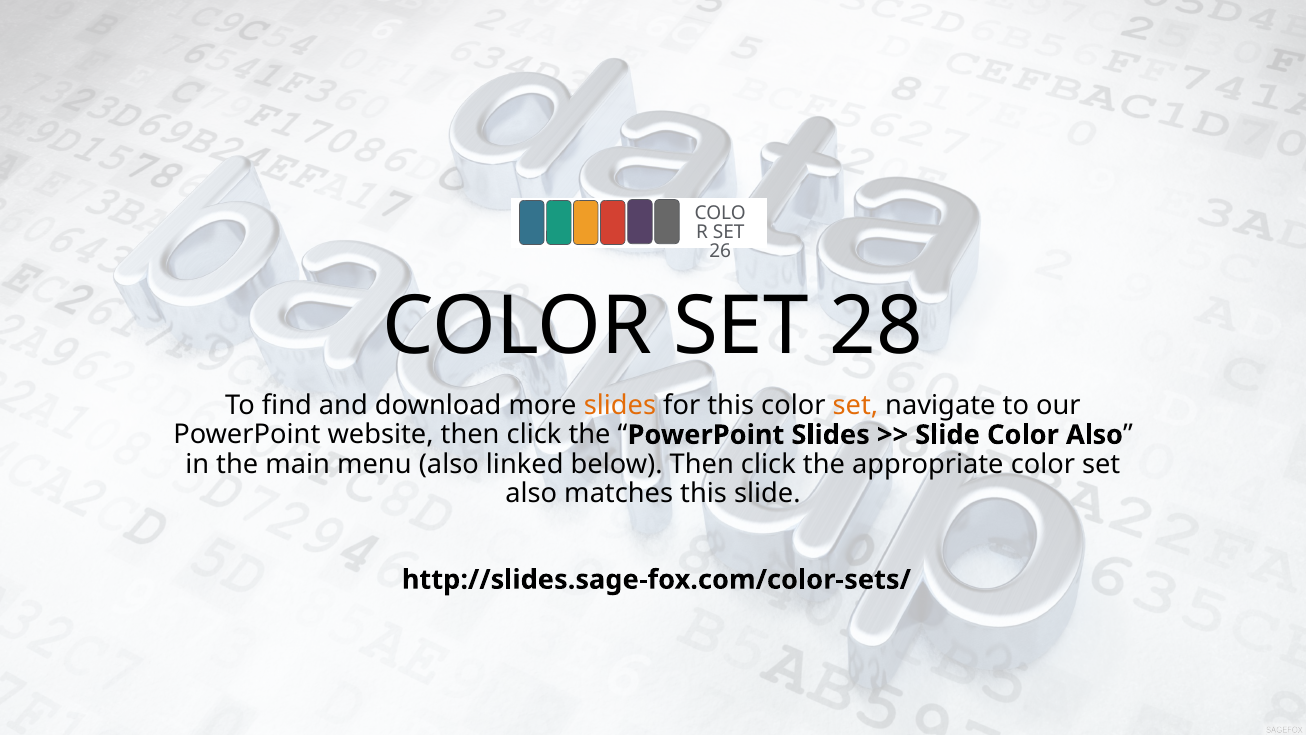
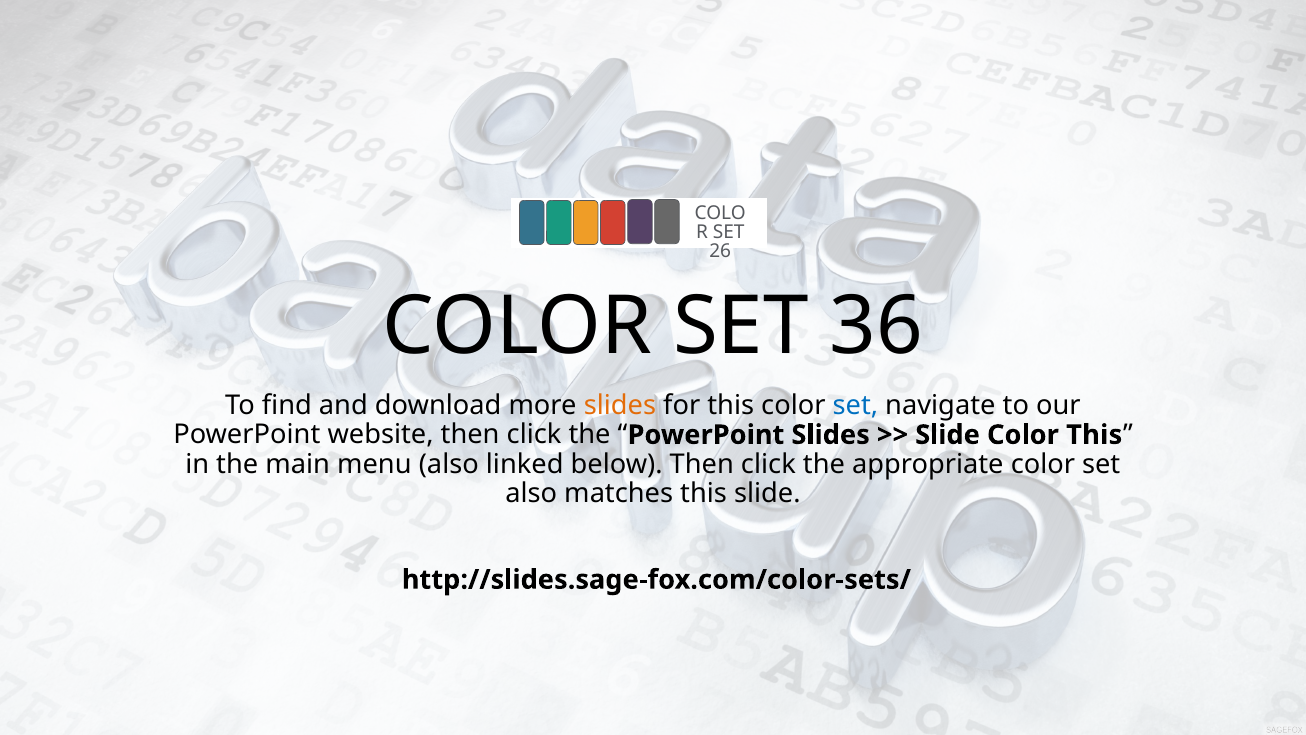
28: 28 -> 36
set at (855, 405) colour: orange -> blue
Color Also: Also -> This
